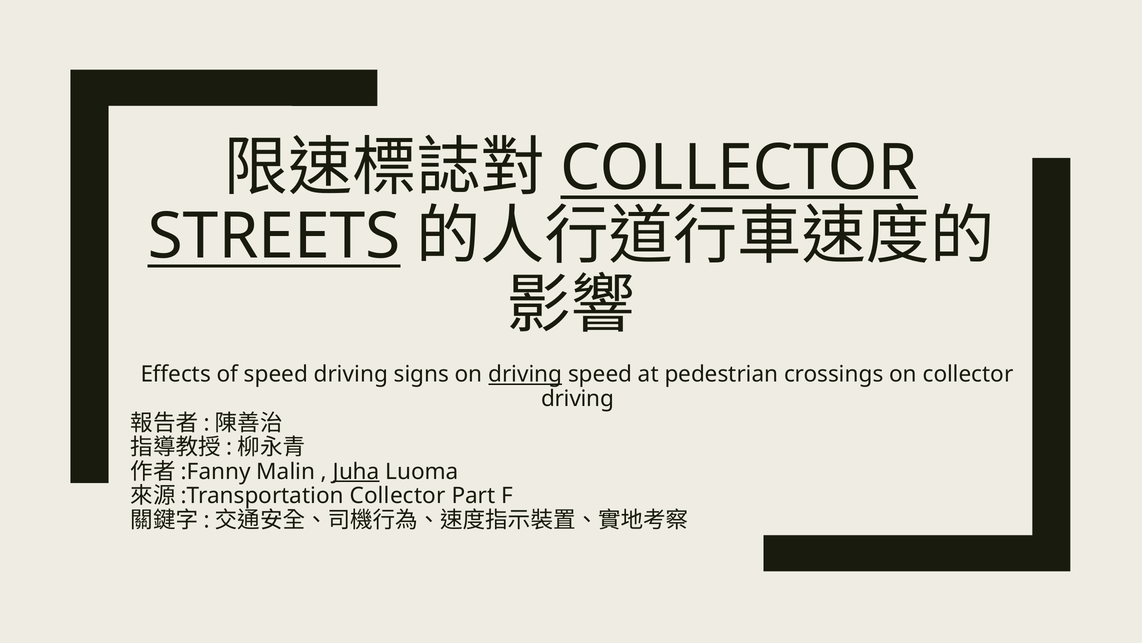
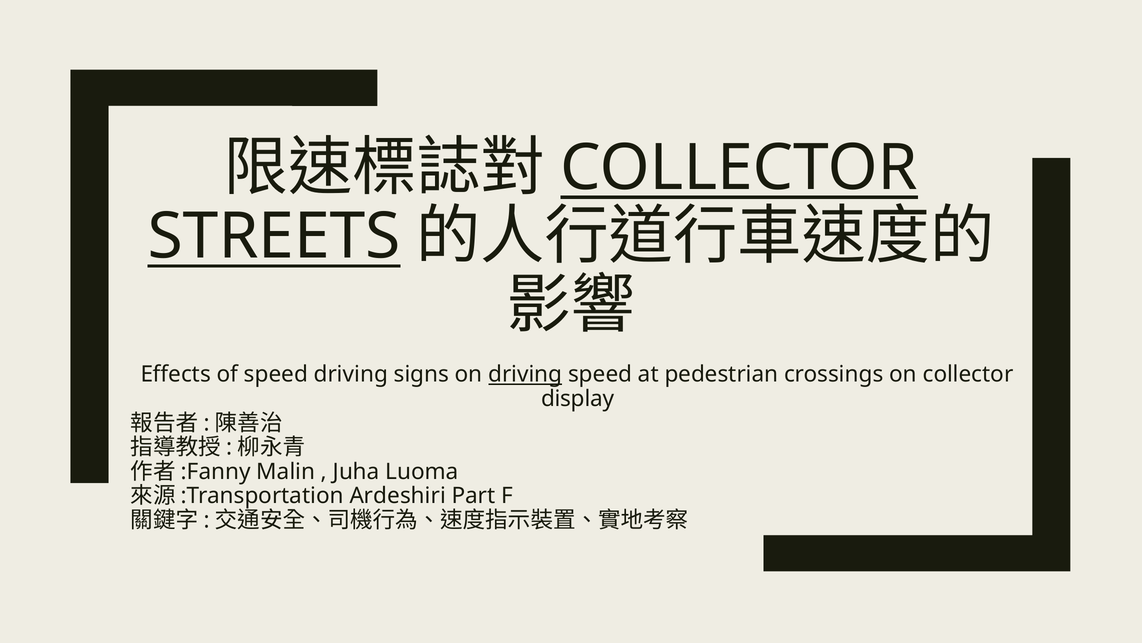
driving at (578, 398): driving -> display
Juha underline: present -> none
Collector at (398, 496): Collector -> Ardeshiri
